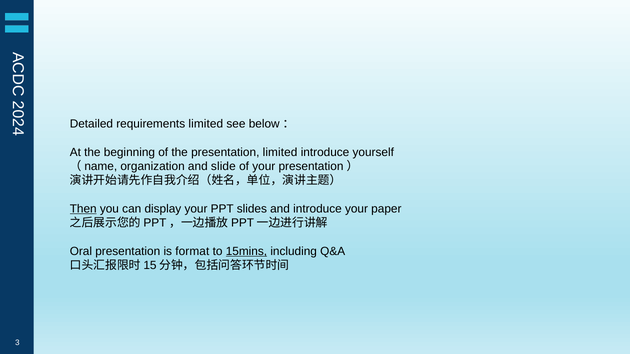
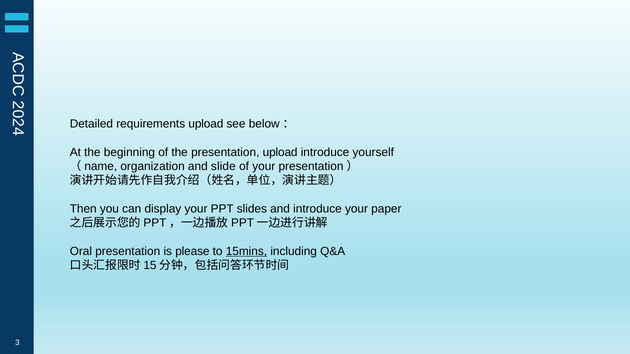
requirements limited: limited -> upload
presentation limited: limited -> upload
Then underline: present -> none
format: format -> please
